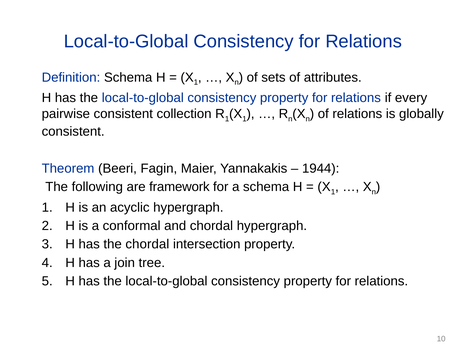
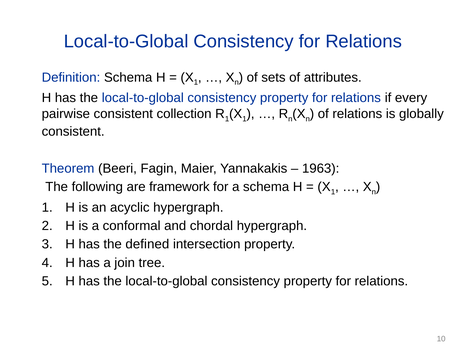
1944: 1944 -> 1963
the chordal: chordal -> defined
